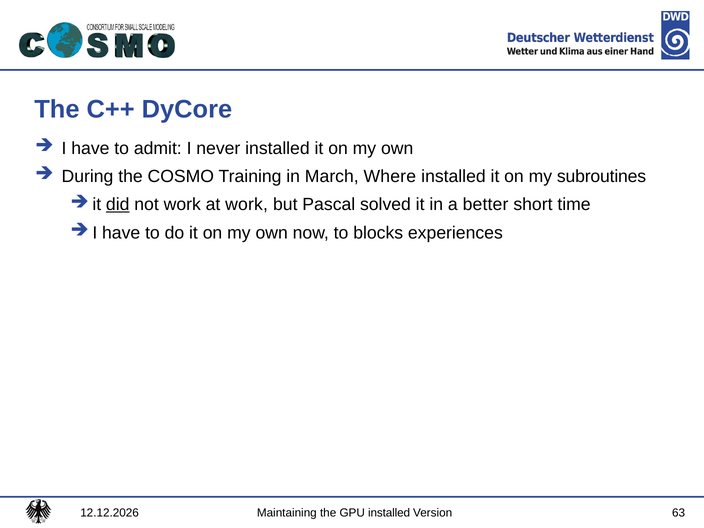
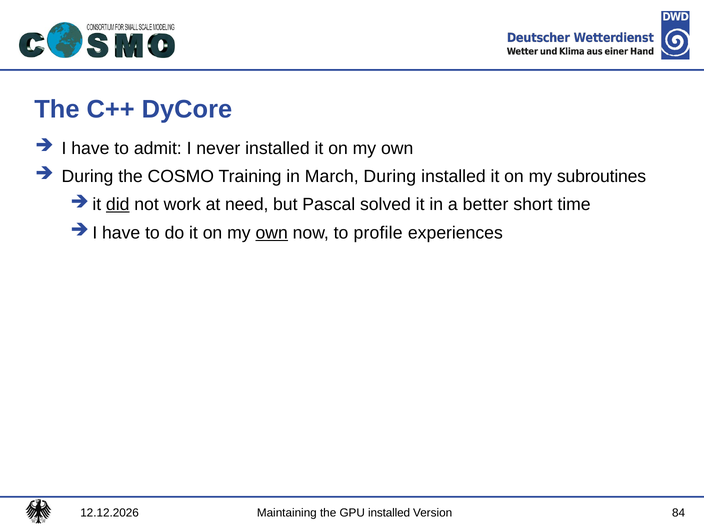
March Where: Where -> During
at work: work -> need
own at (272, 233) underline: none -> present
blocks: blocks -> profile
63: 63 -> 84
